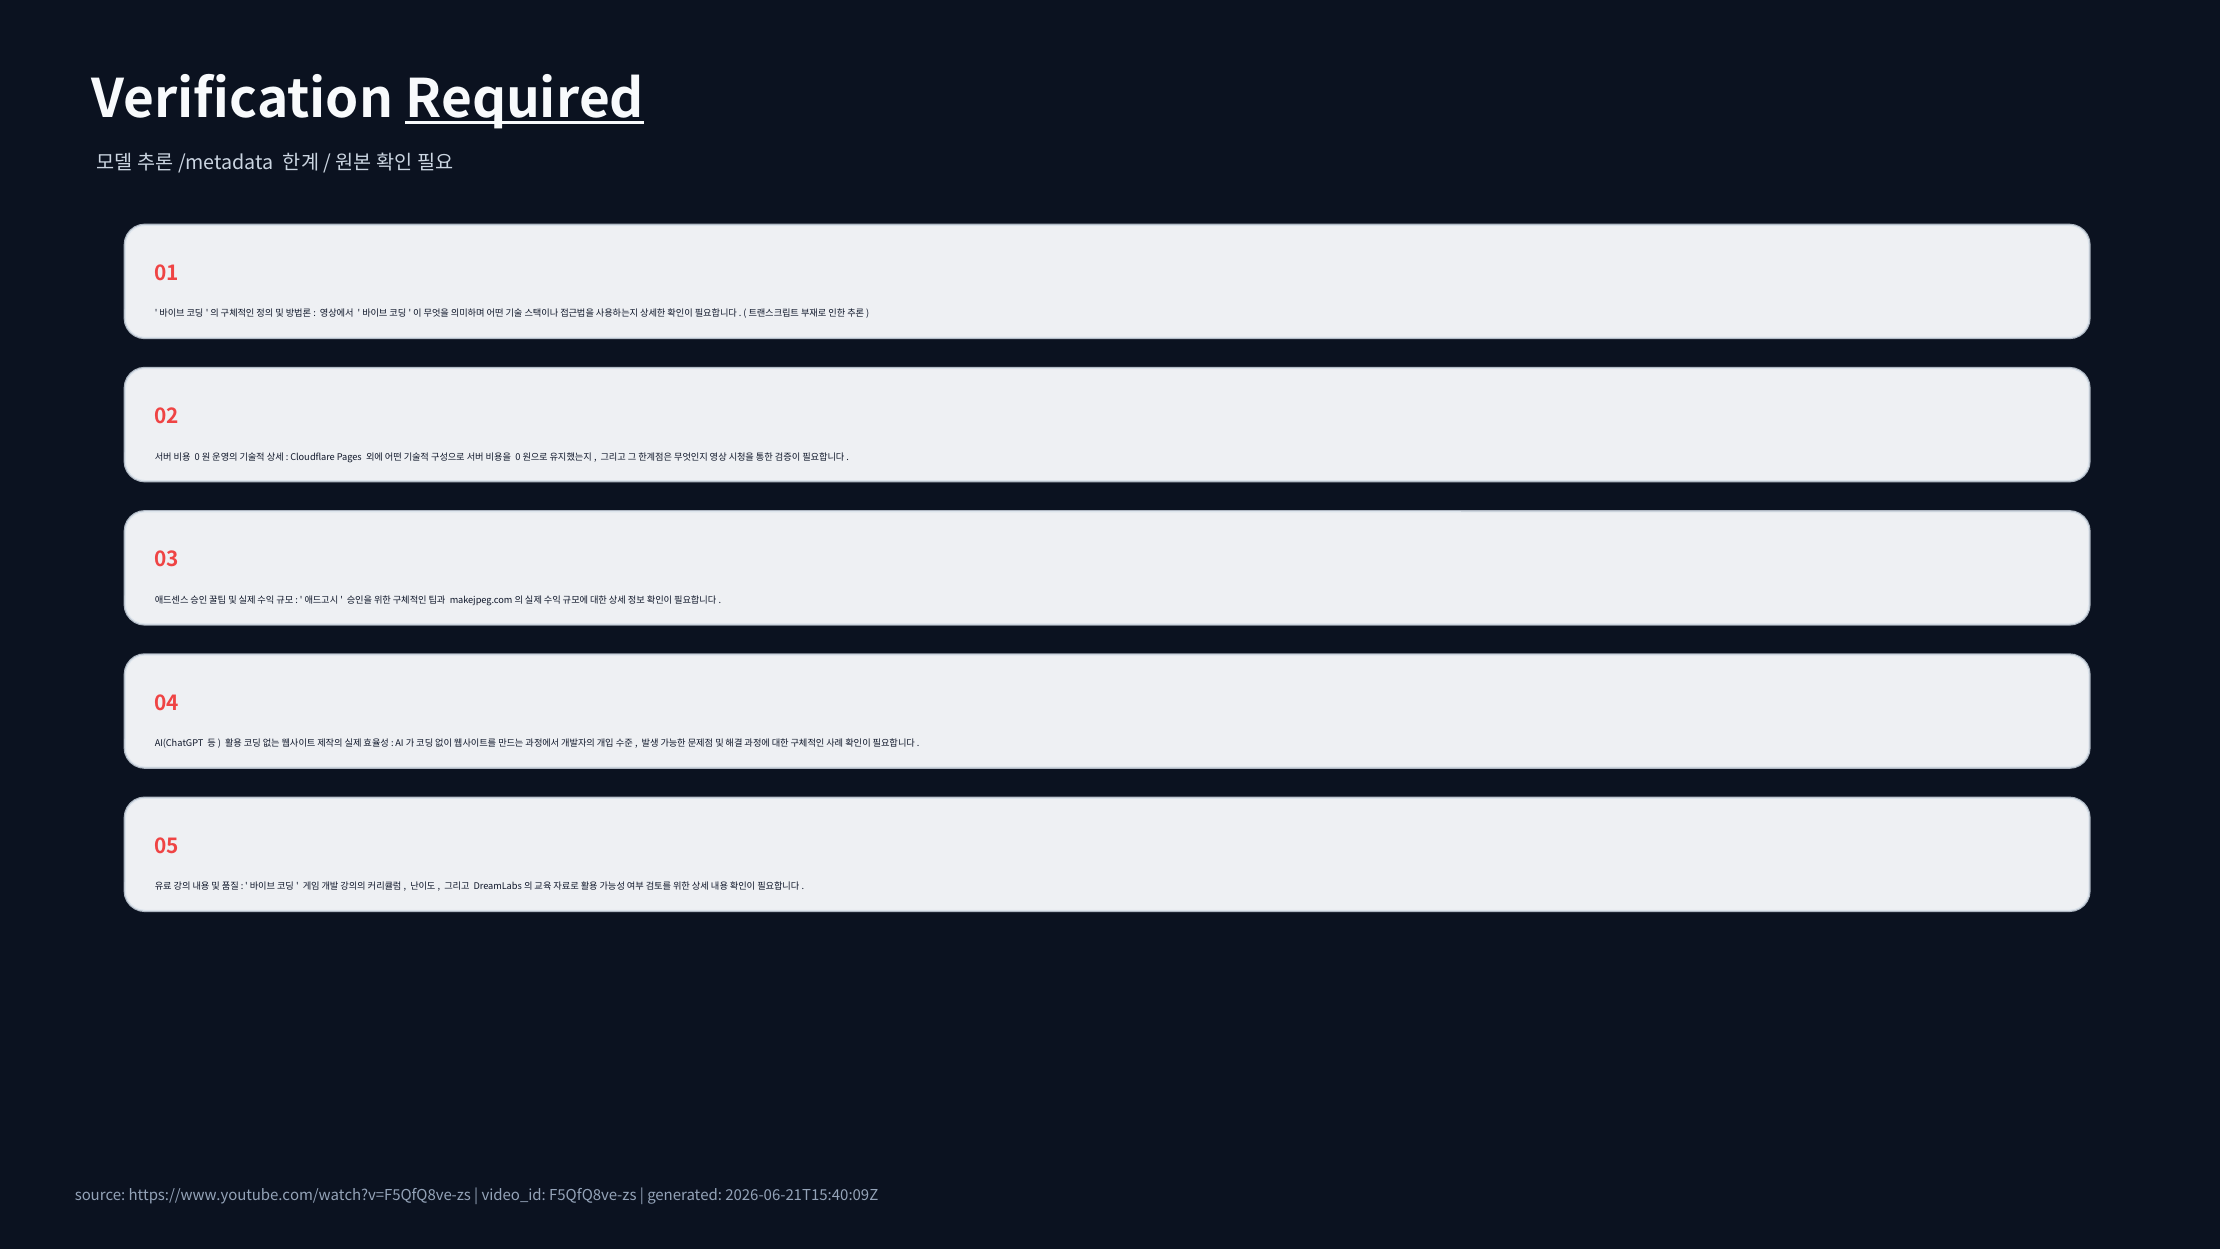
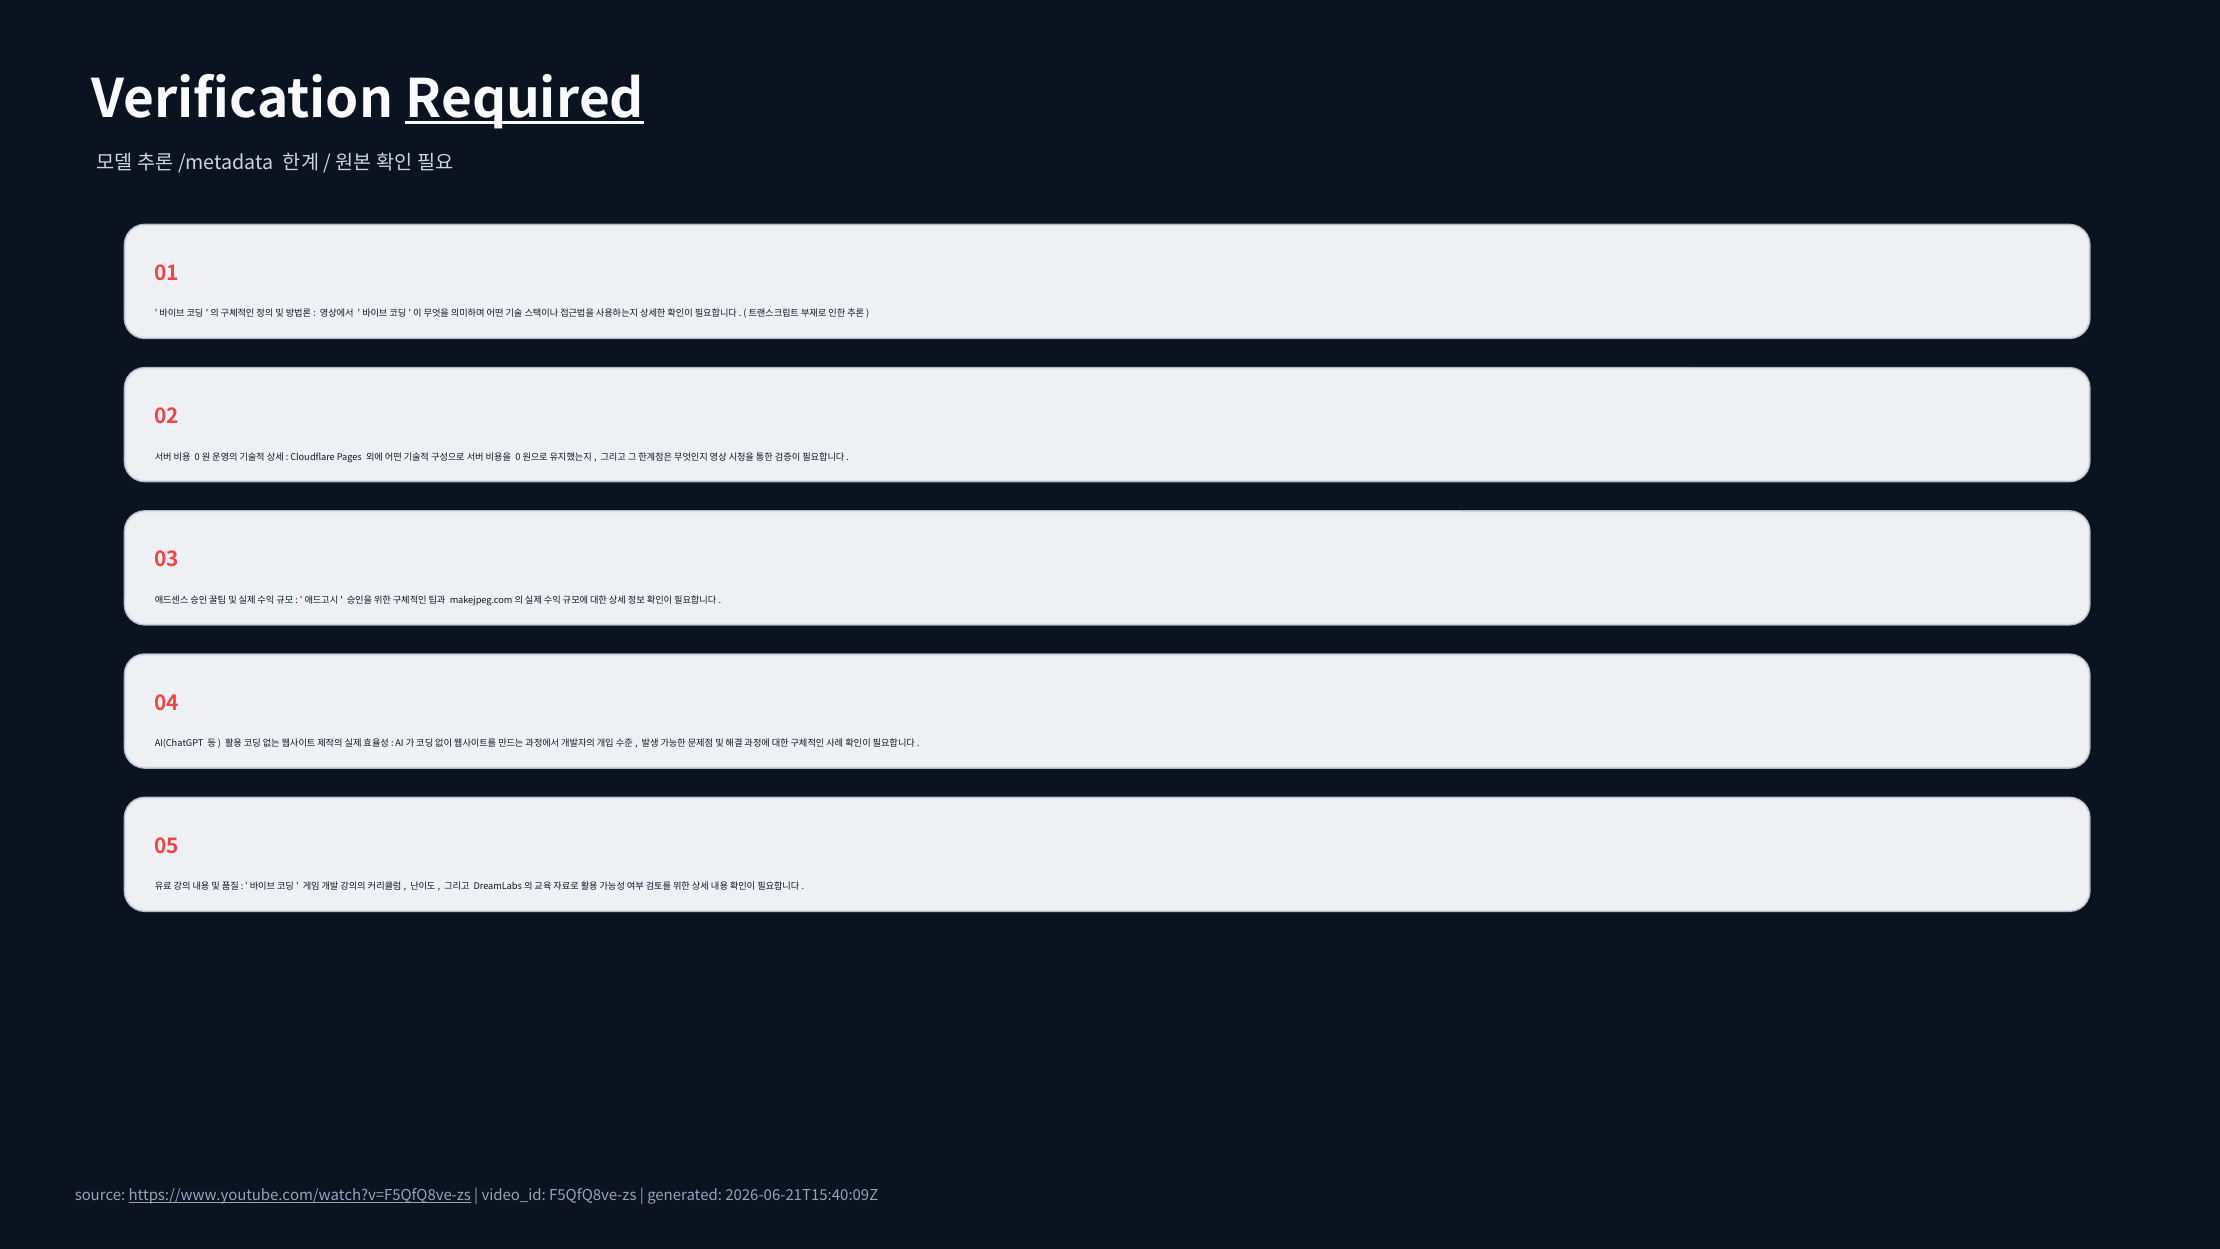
https://www.youtube.com/watch?v=F5QfQ8ve-zs underline: none -> present
